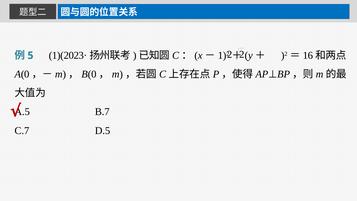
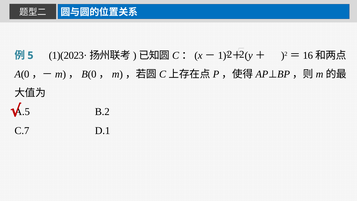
B.7: B.7 -> B.2
D.5: D.5 -> D.1
